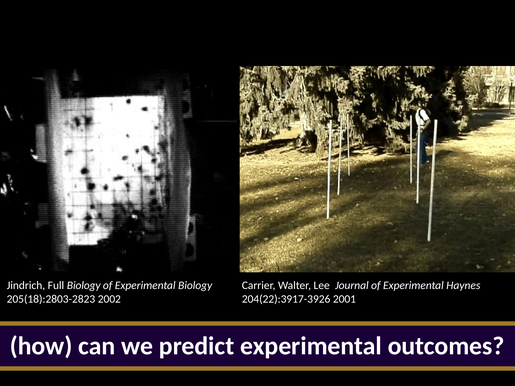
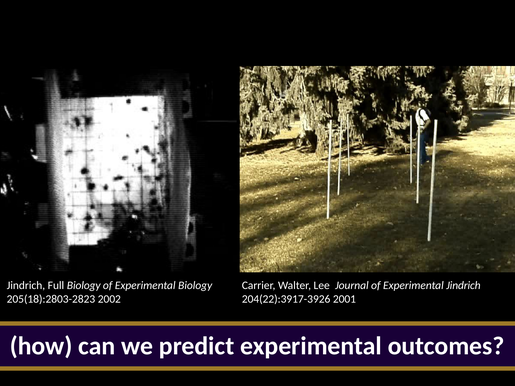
Experimental Haynes: Haynes -> Jindrich
